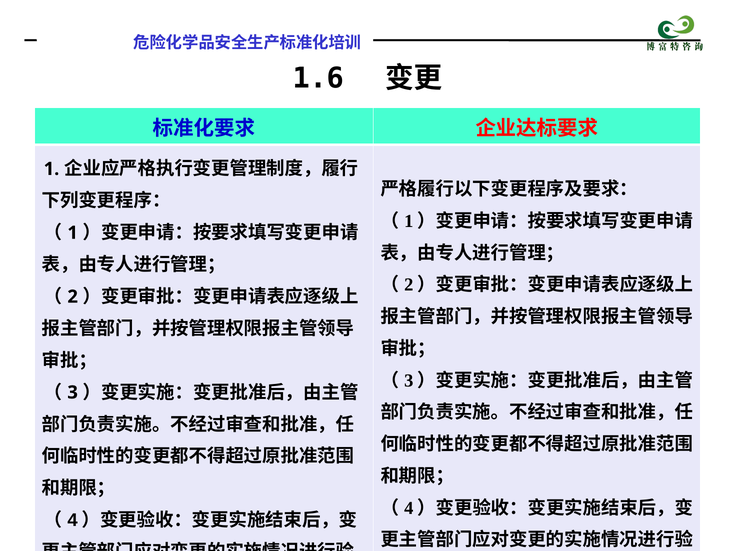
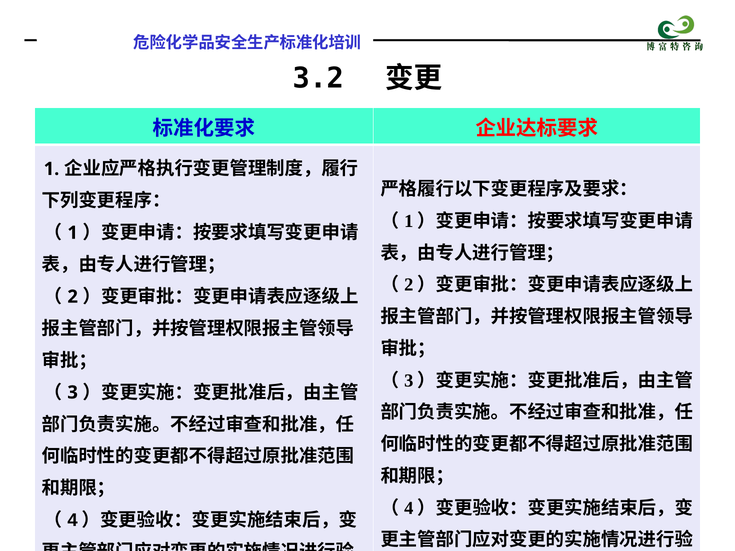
1.6: 1.6 -> 3.2
